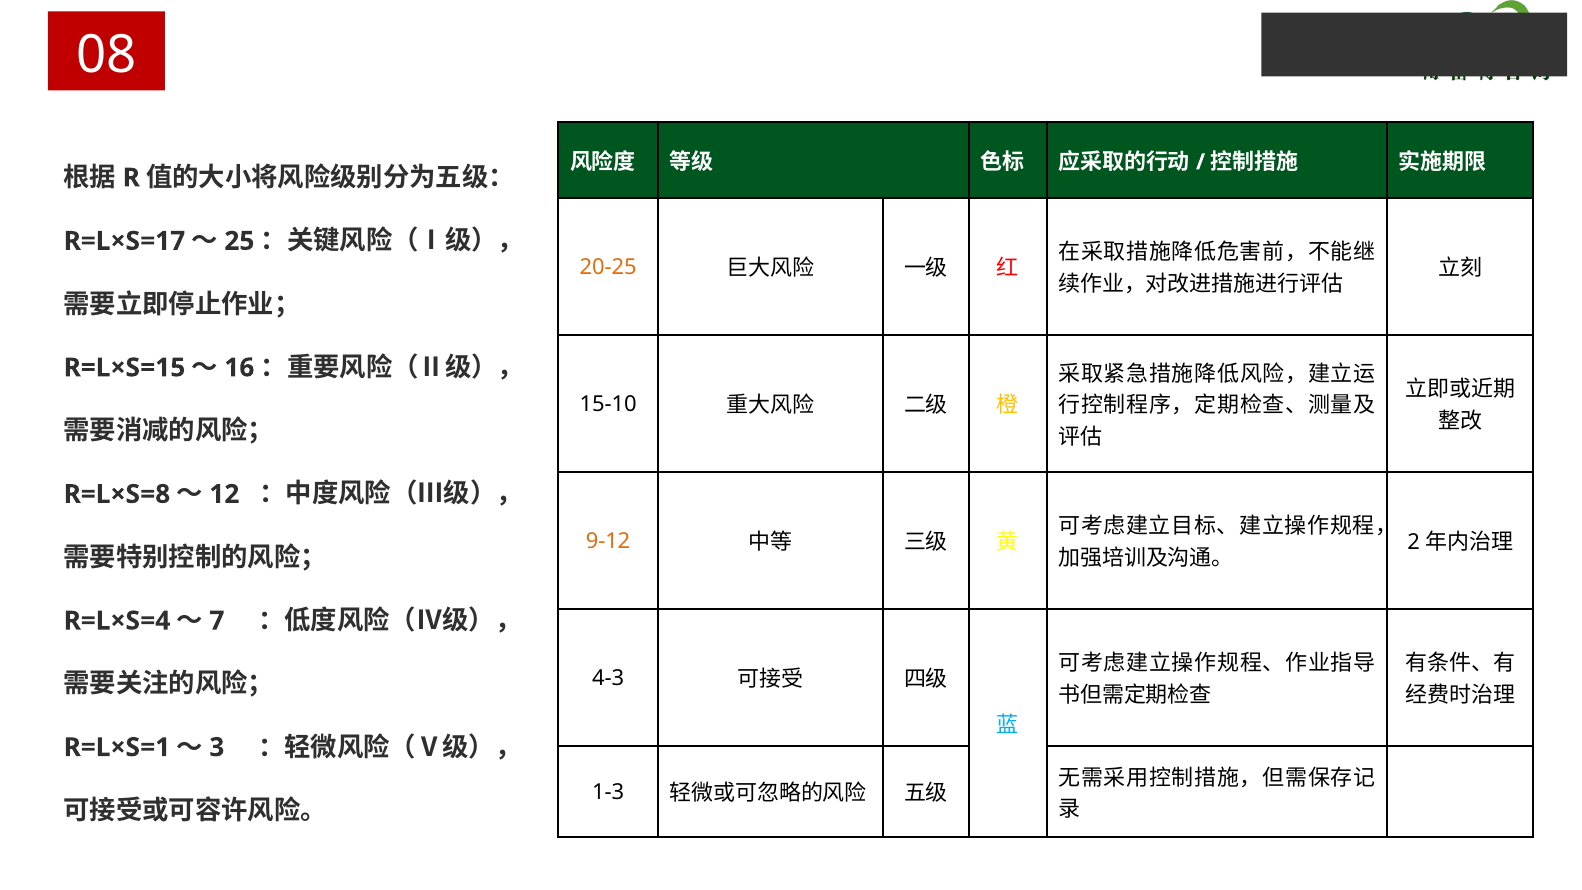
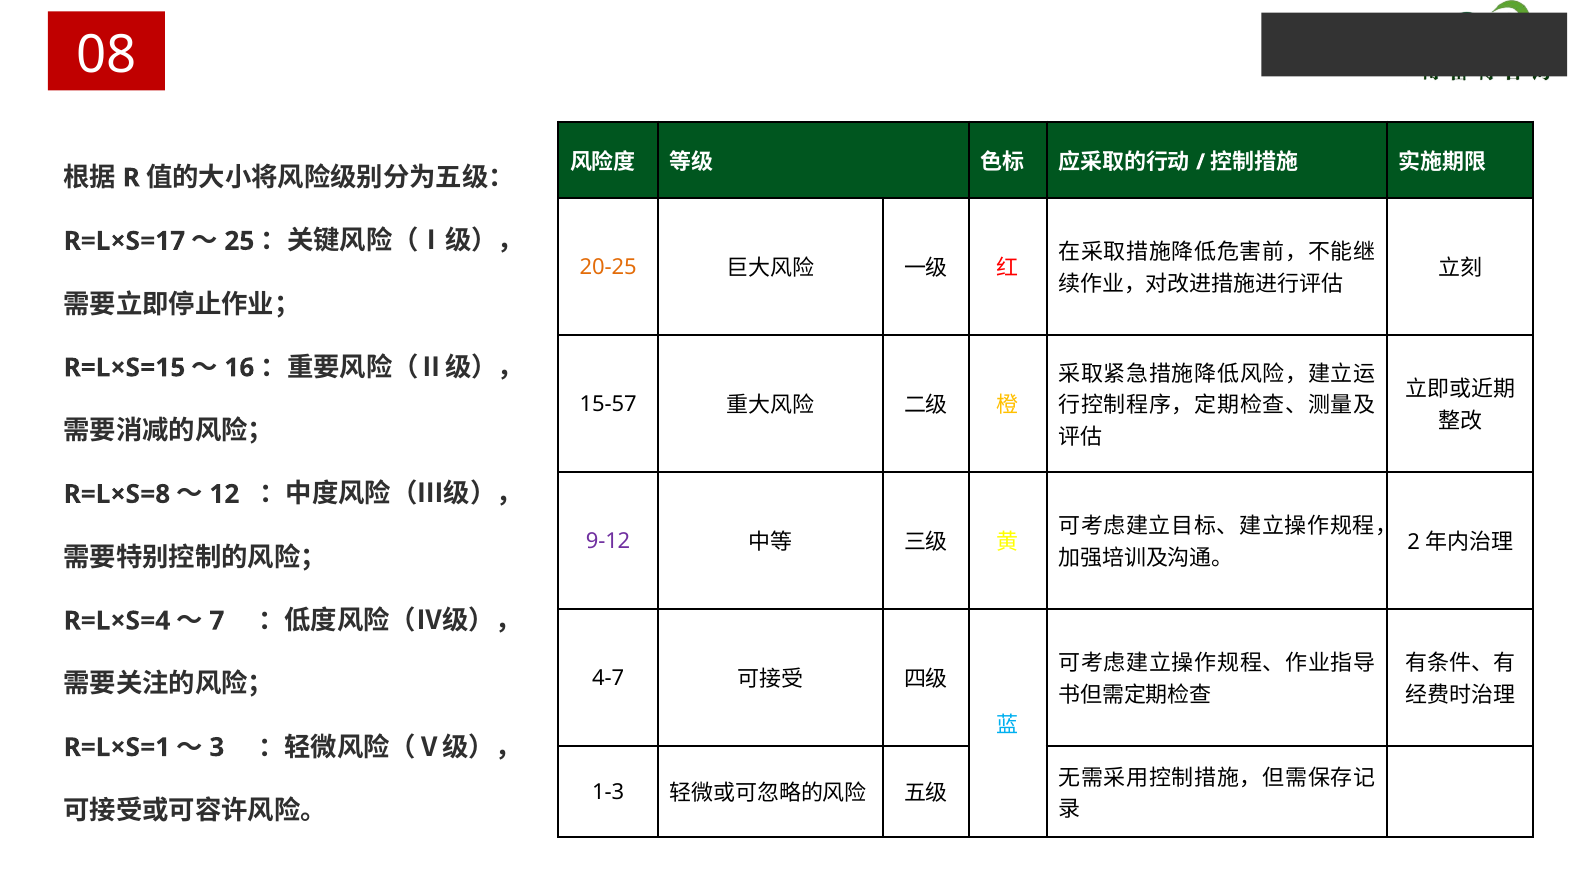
15-10: 15-10 -> 15-57
9-12 colour: orange -> purple
4-3: 4-3 -> 4-7
